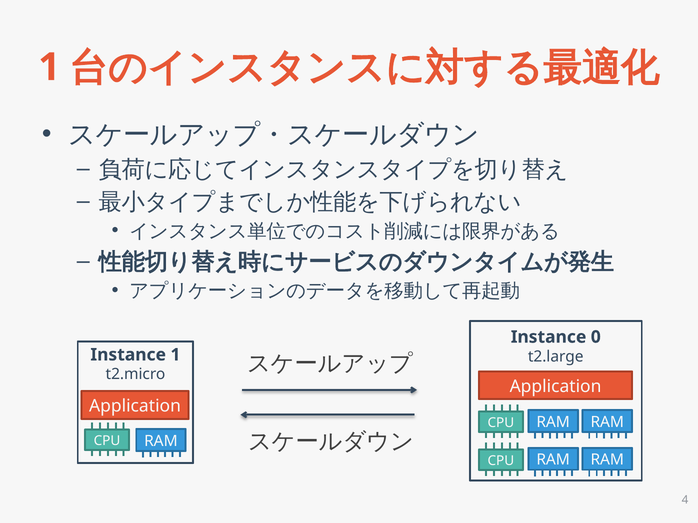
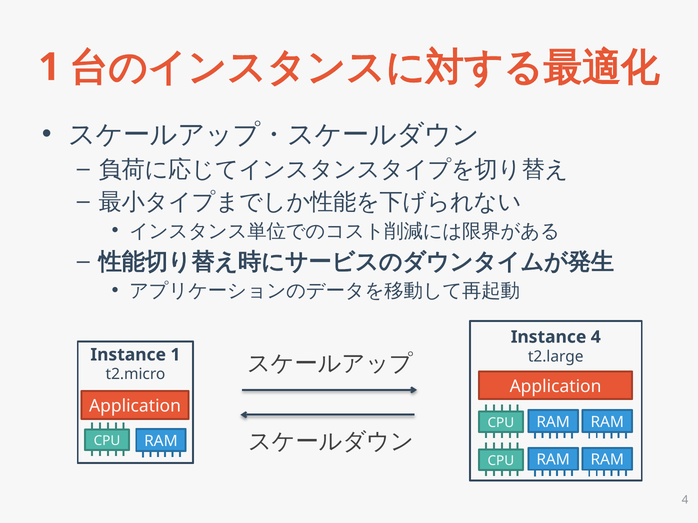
Instance 0: 0 -> 4
